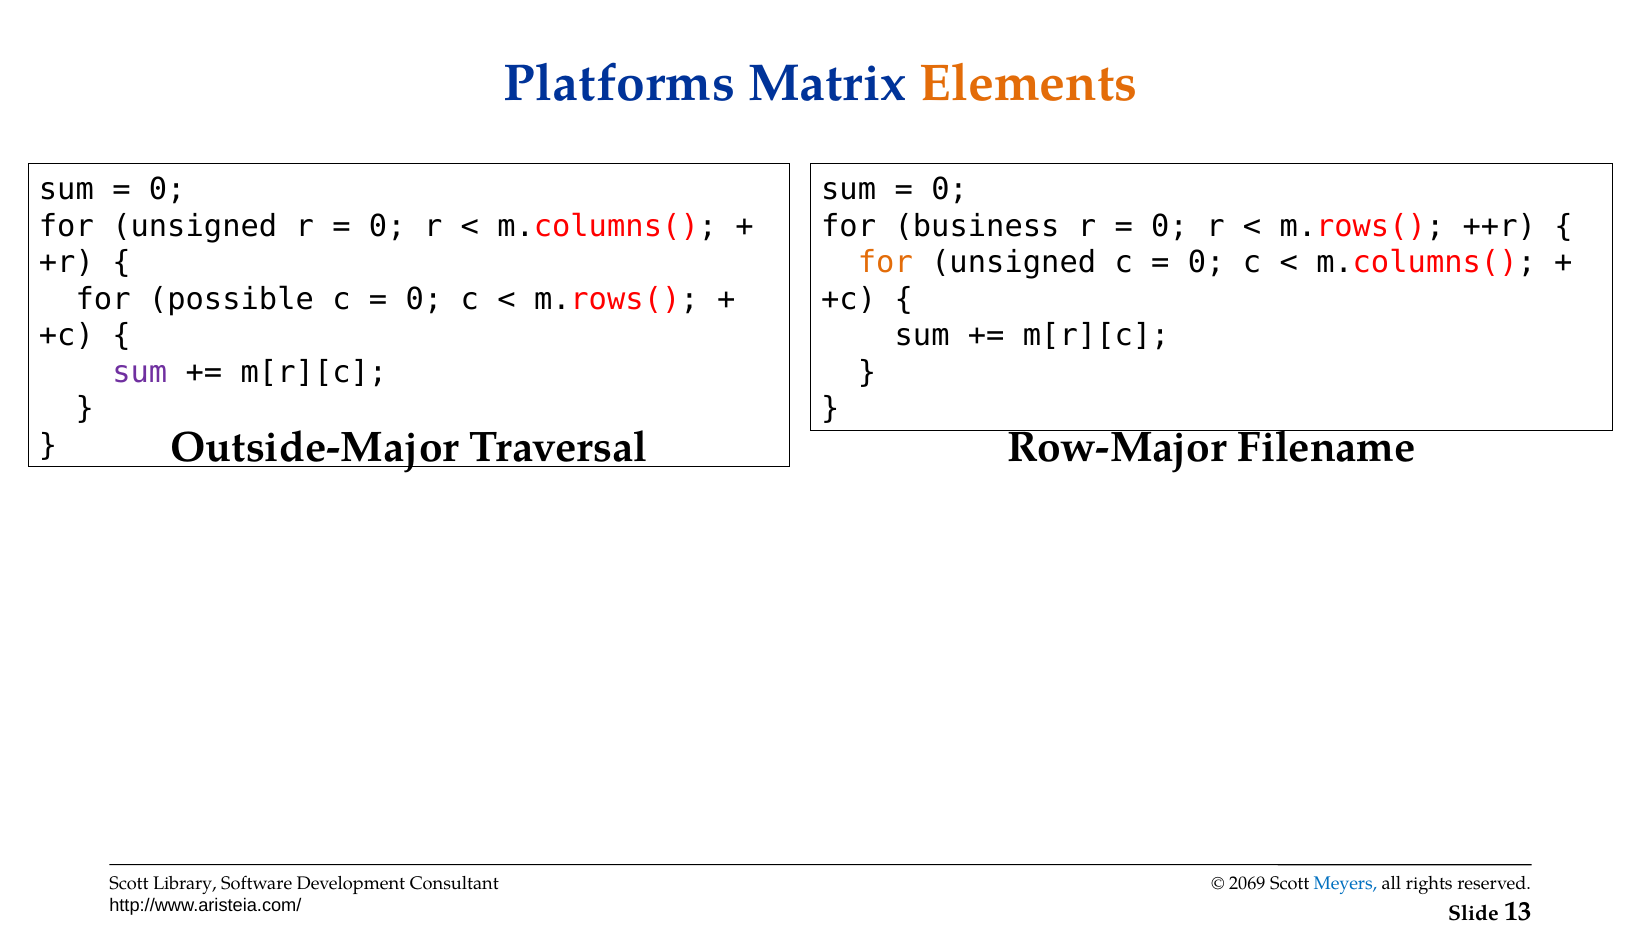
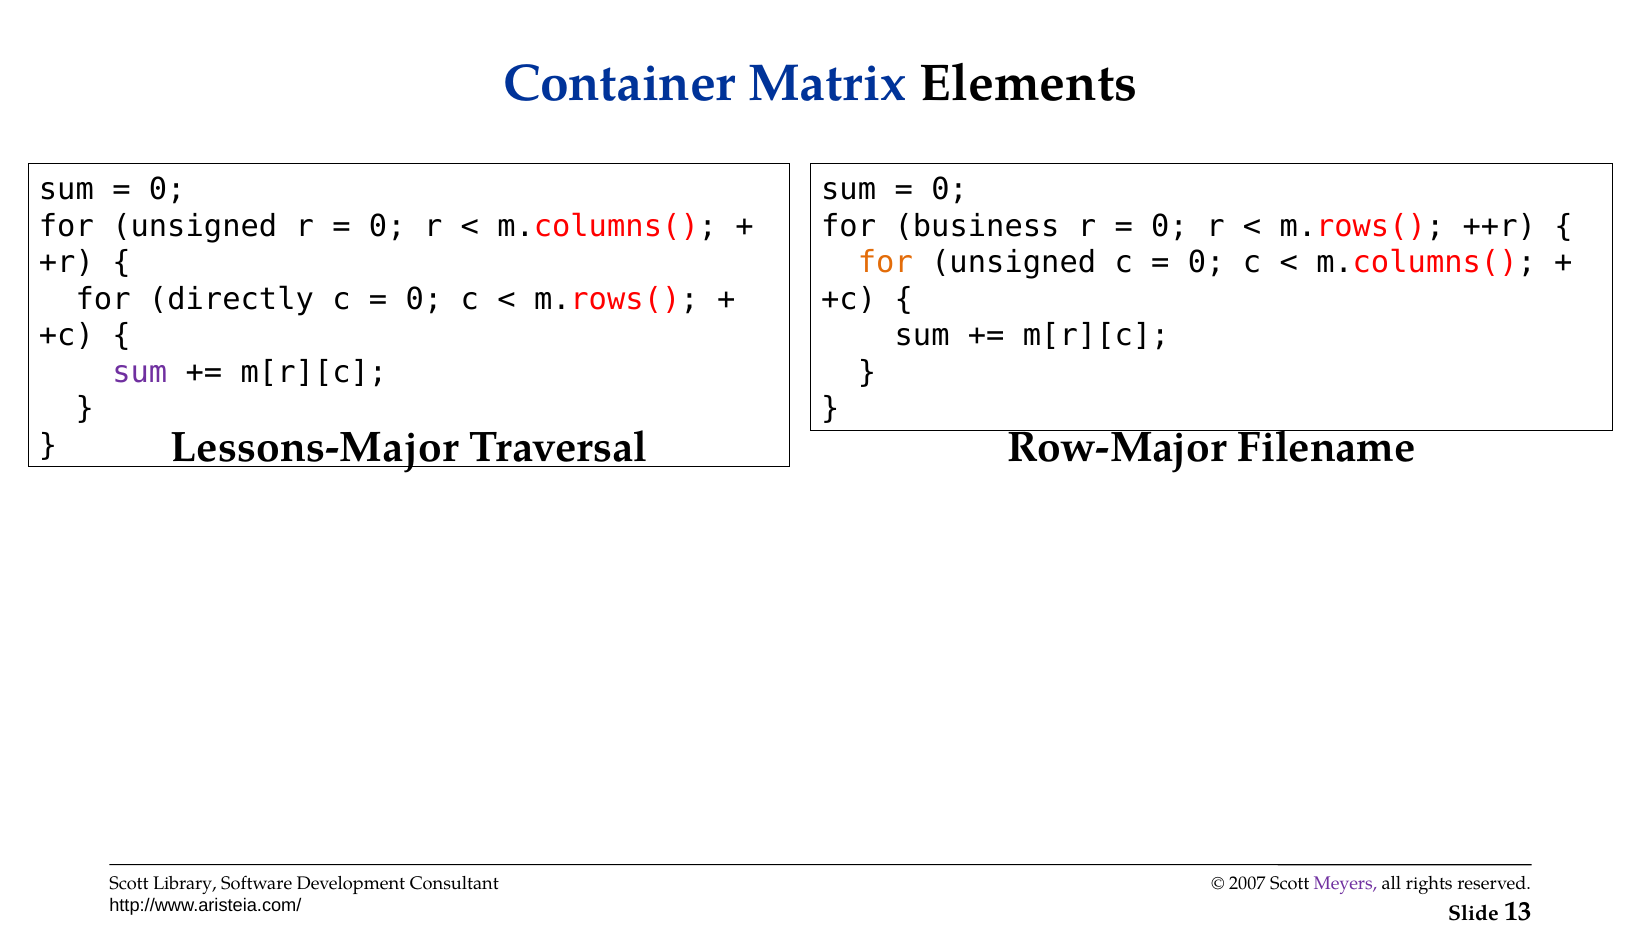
Platforms: Platforms -> Container
Elements colour: orange -> black
possible: possible -> directly
Outside-Major: Outside-Major -> Lessons-Major
2069: 2069 -> 2007
Meyers colour: blue -> purple
